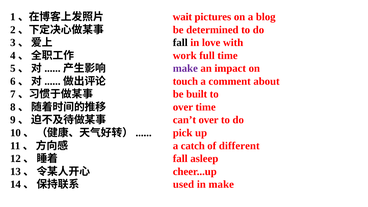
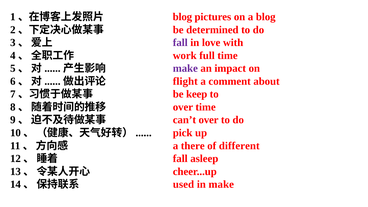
wait at (182, 17): wait -> blog
fall at (180, 43) colour: black -> purple
touch: touch -> flight
built: built -> keep
catch: catch -> there
